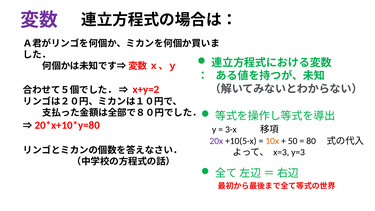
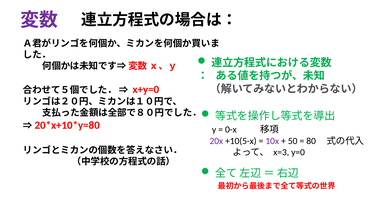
x+y=2: x+y=2 -> x+y=0
3-x: 3-x -> 0-x
10x colour: orange -> purple
y=3: y=3 -> y=0
